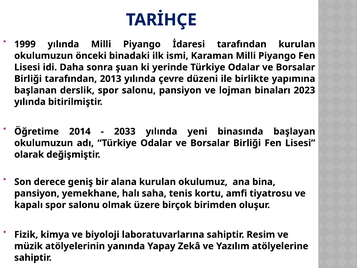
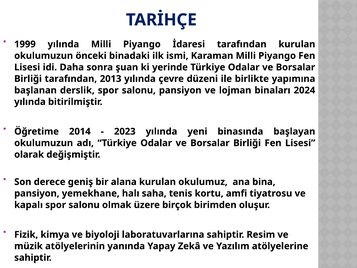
2023: 2023 -> 2024
2033: 2033 -> 2023
